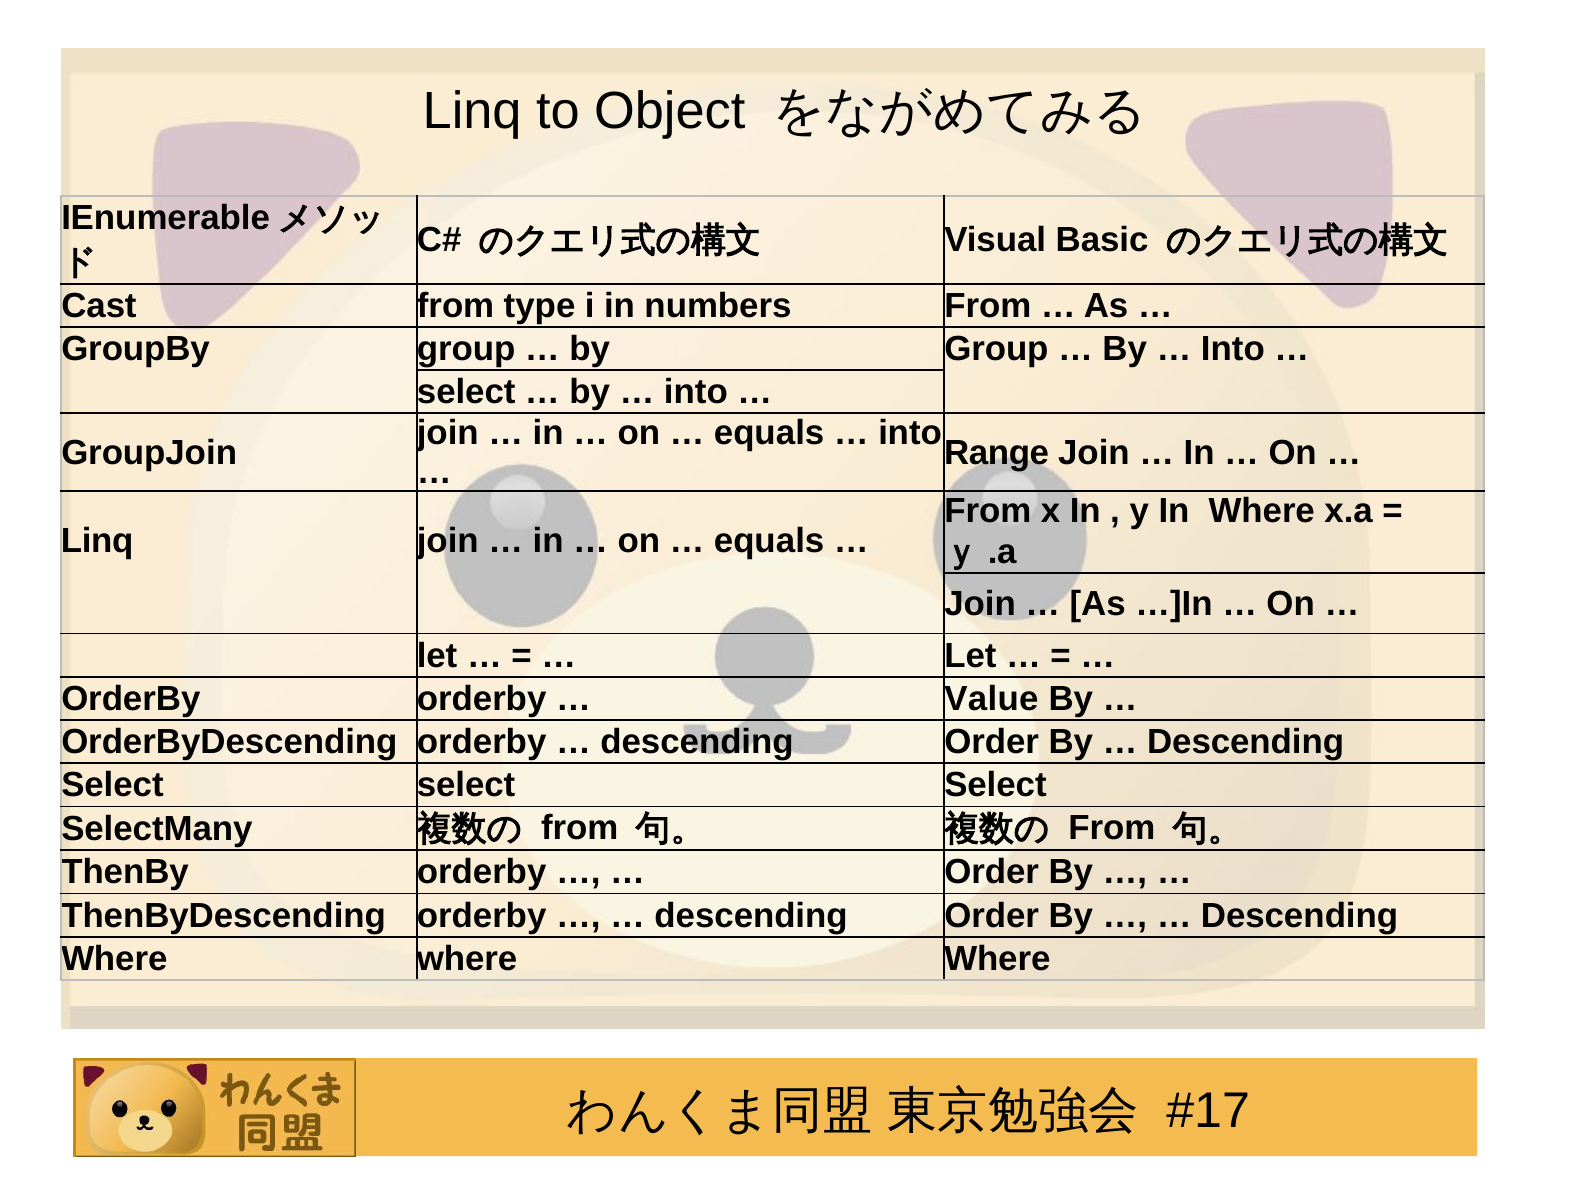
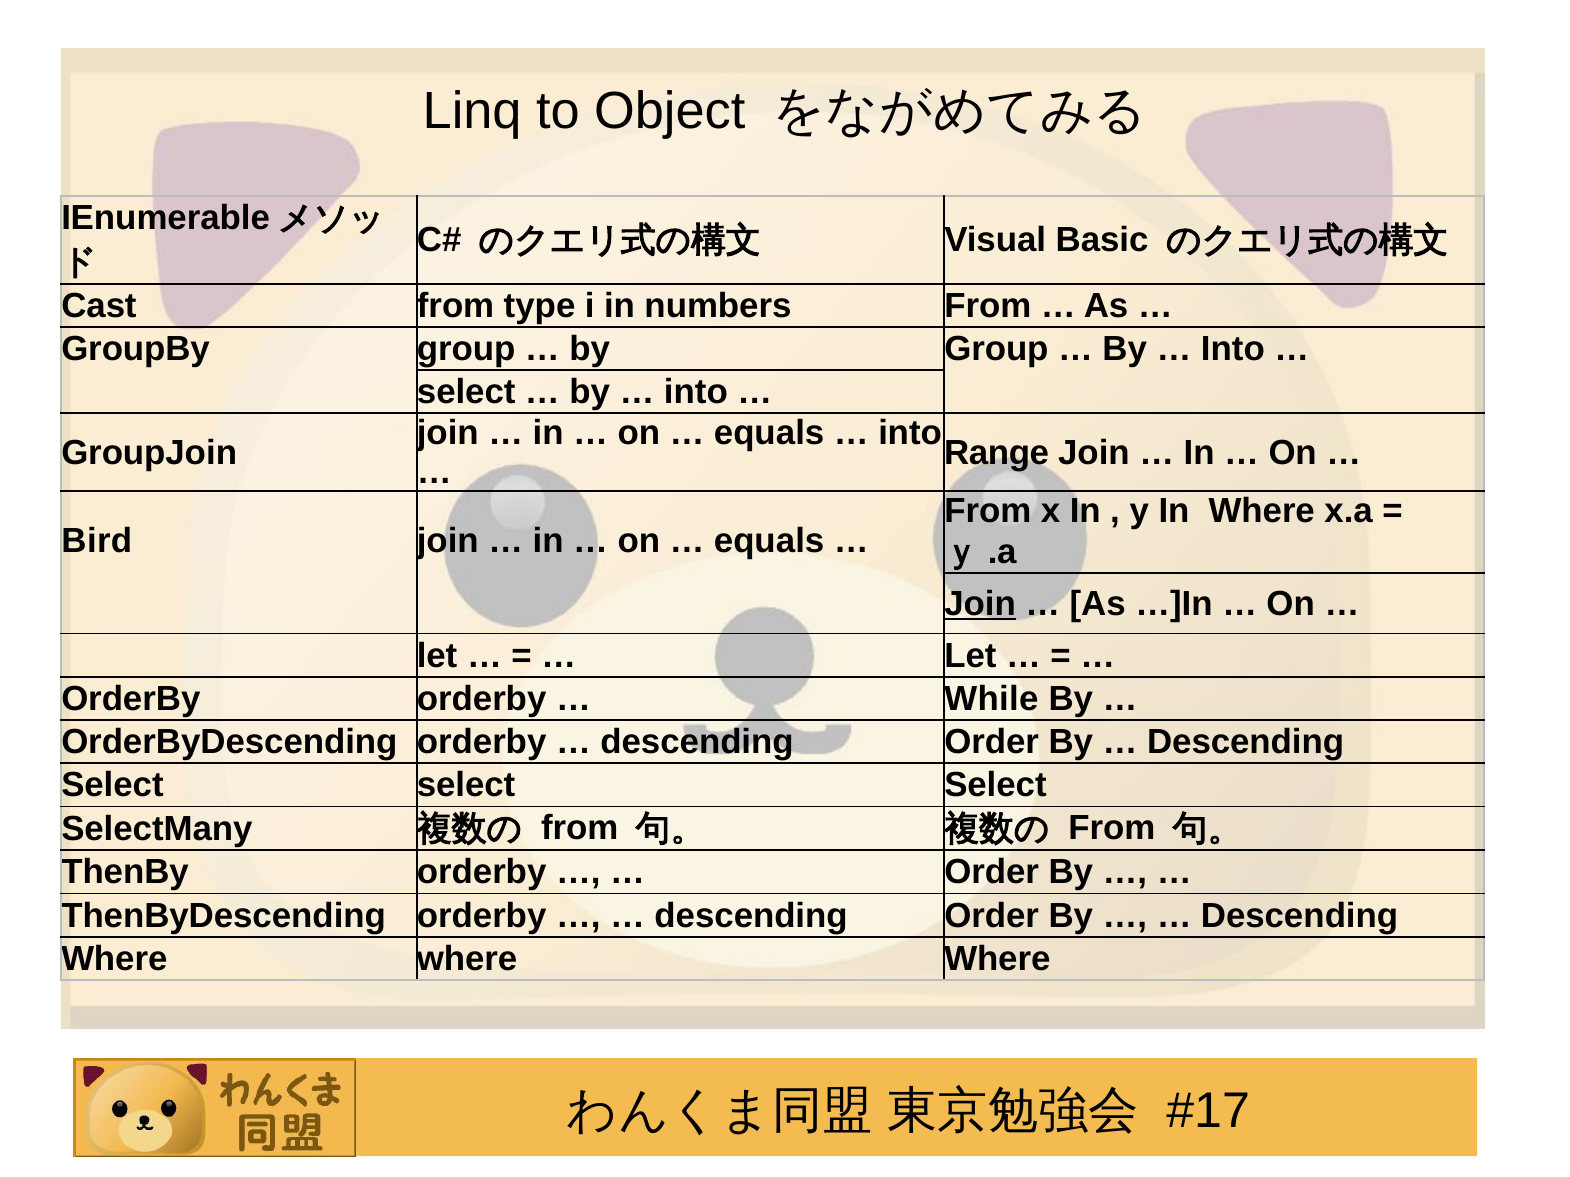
Linq at (97, 541): Linq -> Bird
Join at (980, 604) underline: none -> present
Value: Value -> While
